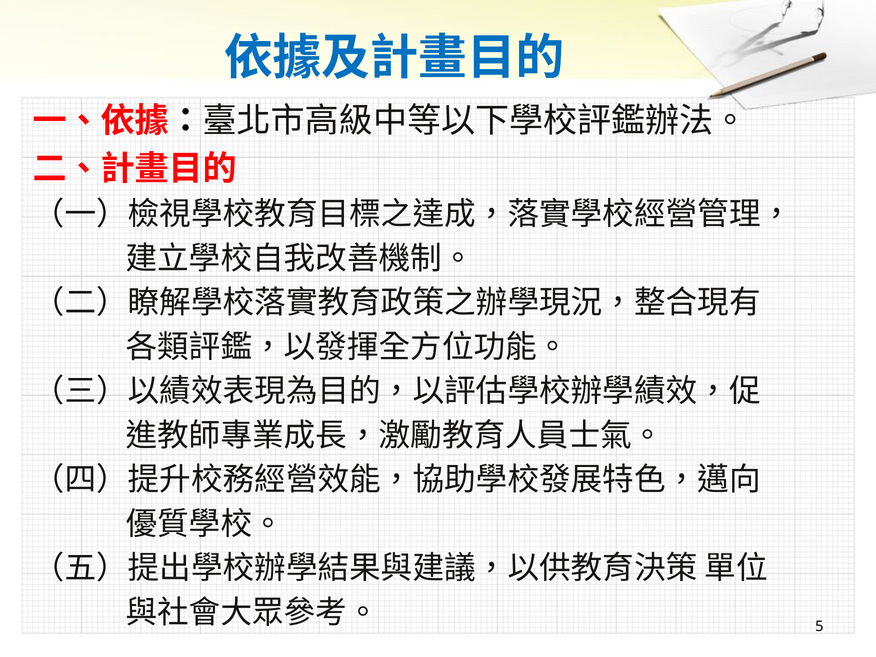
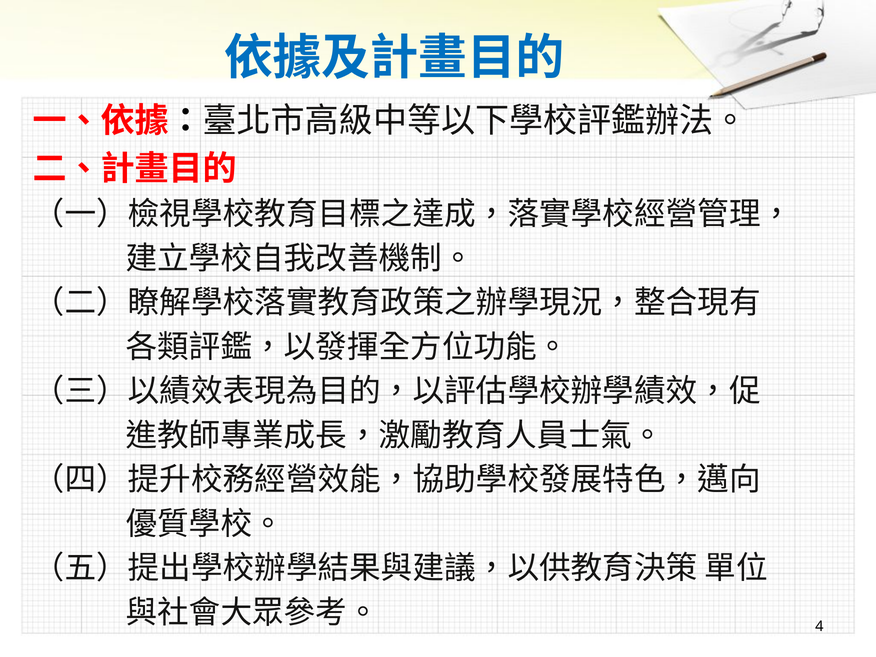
5: 5 -> 4
